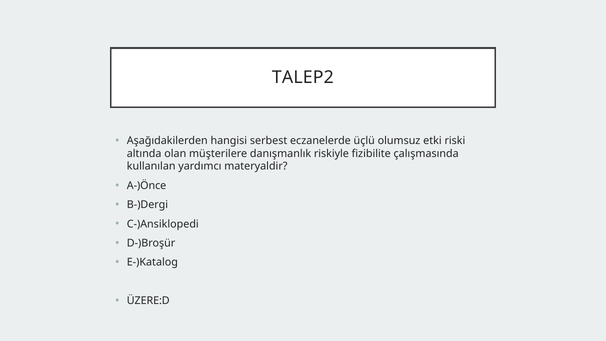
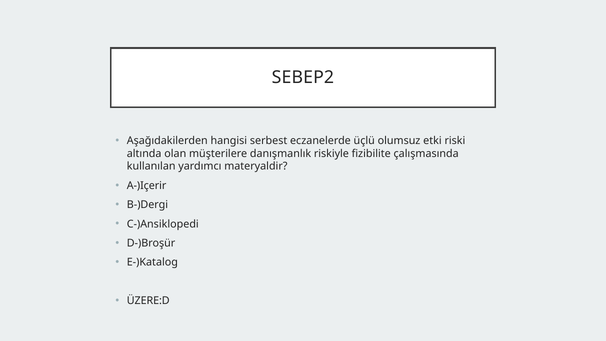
TALEP2: TALEP2 -> SEBEP2
A-)Önce: A-)Önce -> A-)Içerir
